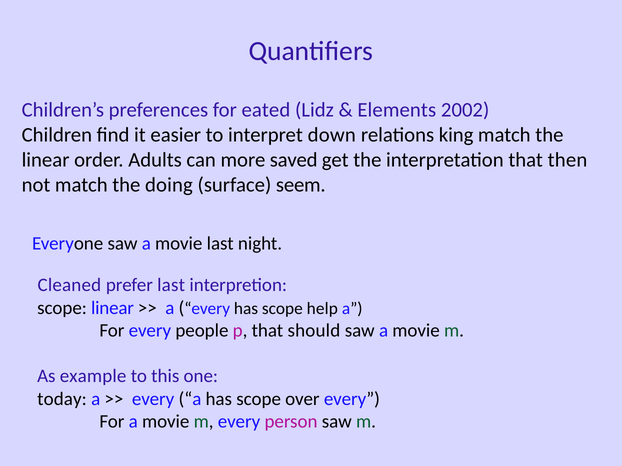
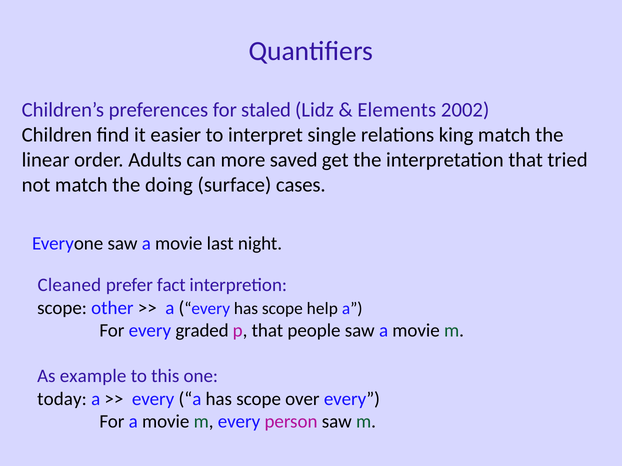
eated: eated -> staled
down: down -> single
then: then -> tried
seem: seem -> cases
prefer last: last -> fact
scope linear: linear -> other
people: people -> graded
should: should -> people
